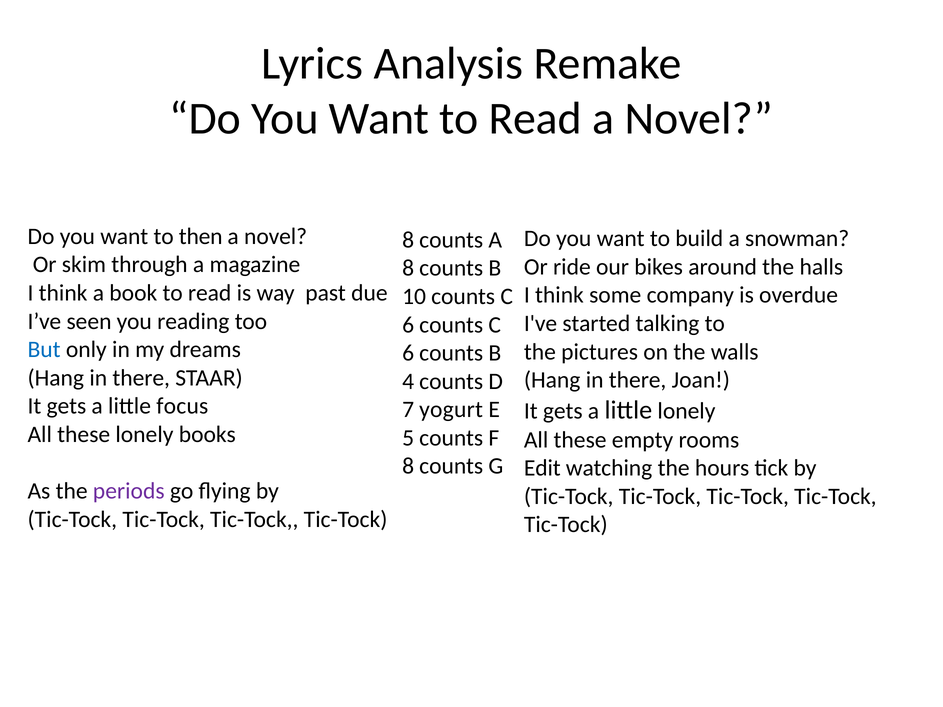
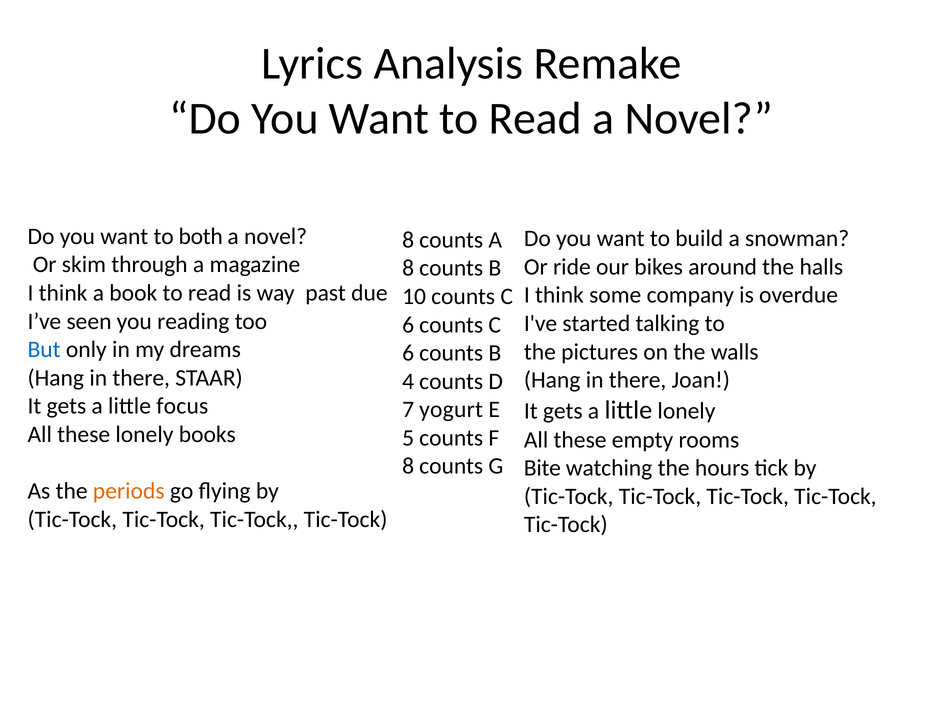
then: then -> both
Edit: Edit -> Bite
periods colour: purple -> orange
